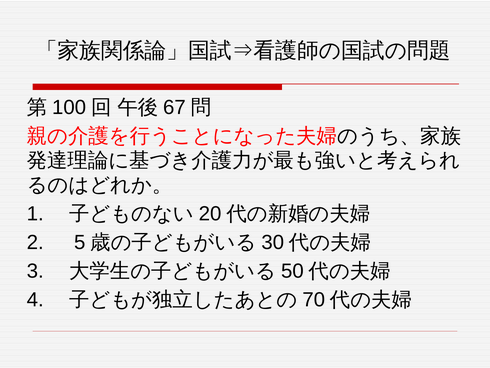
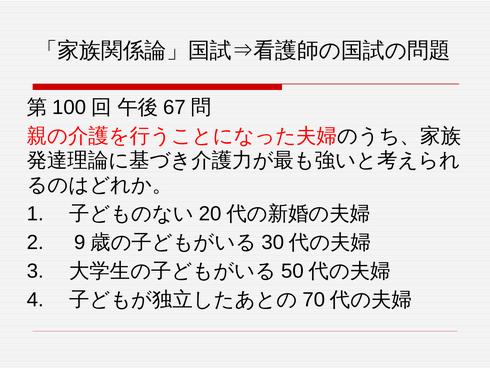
5: 5 -> 9
